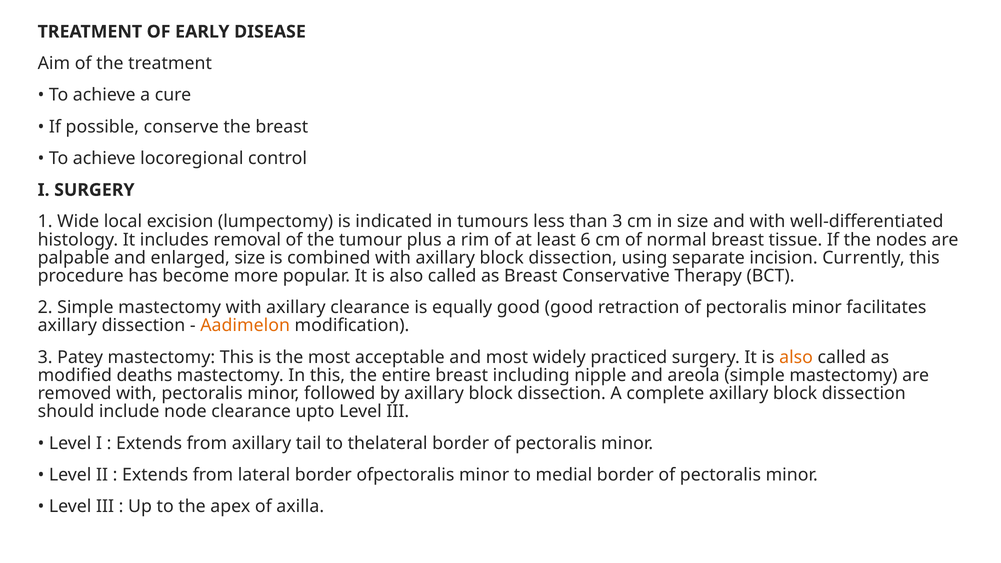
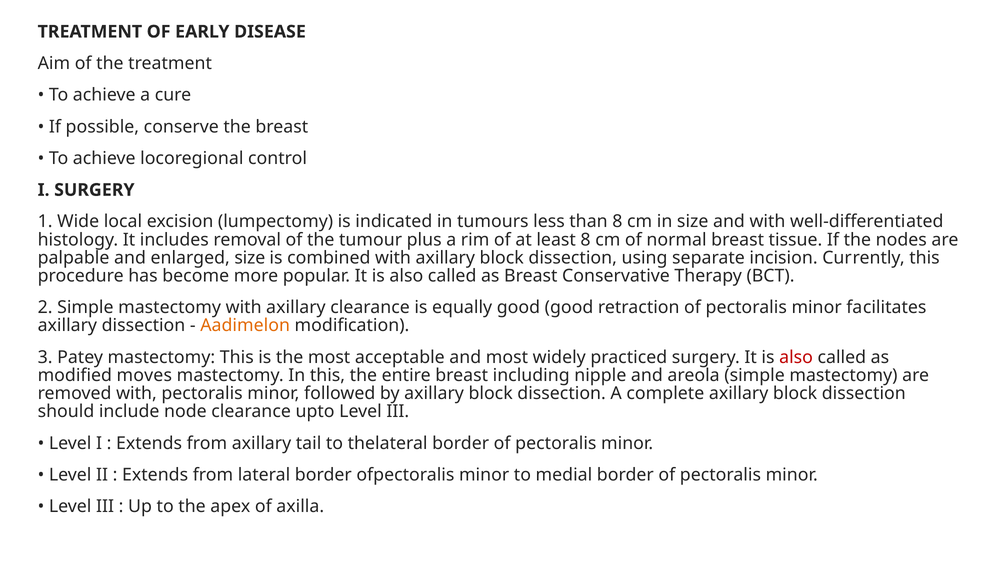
than 3: 3 -> 8
least 6: 6 -> 8
also at (796, 357) colour: orange -> red
deaths: deaths -> moves
